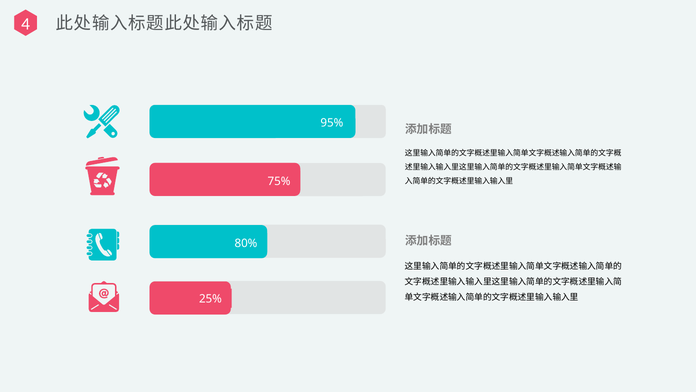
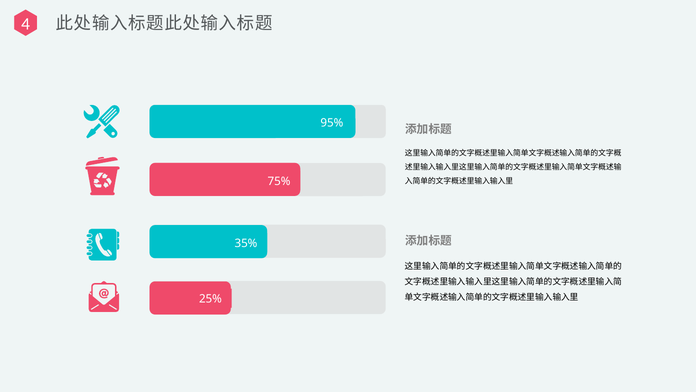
80%: 80% -> 35%
